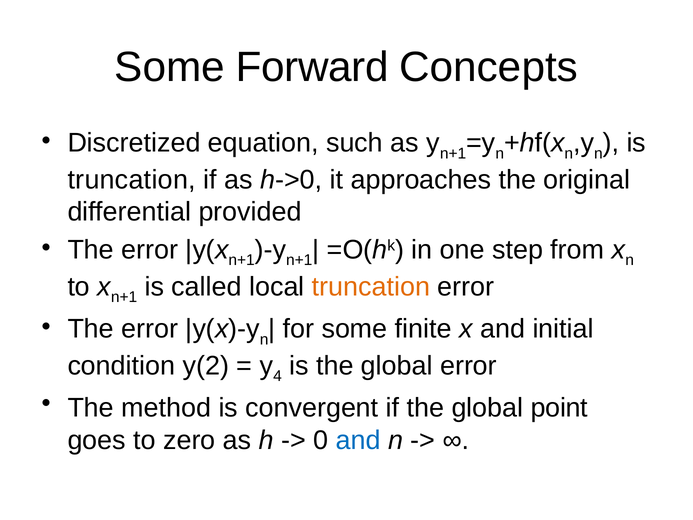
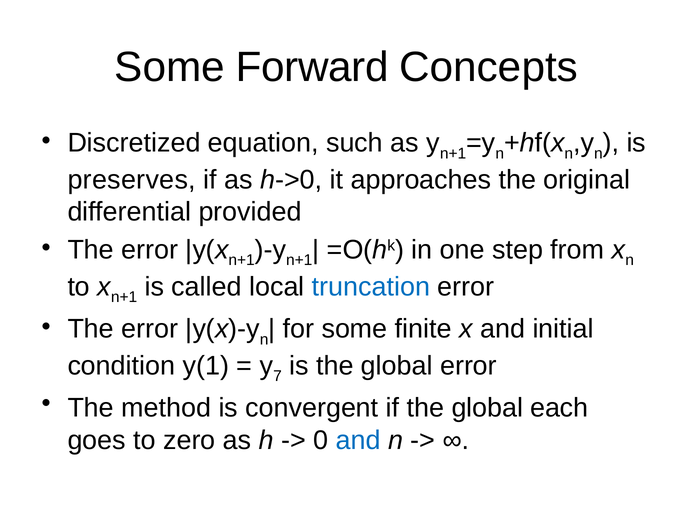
truncation at (132, 180): truncation -> preserves
truncation at (371, 287) colour: orange -> blue
y(2: y(2 -> y(1
4: 4 -> 7
point: point -> each
